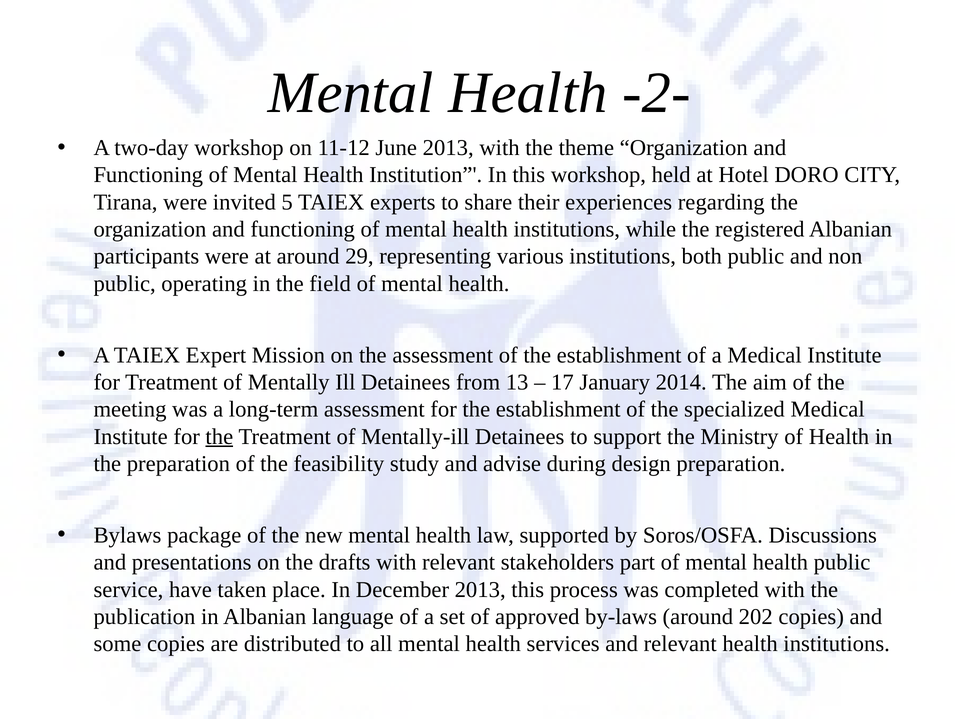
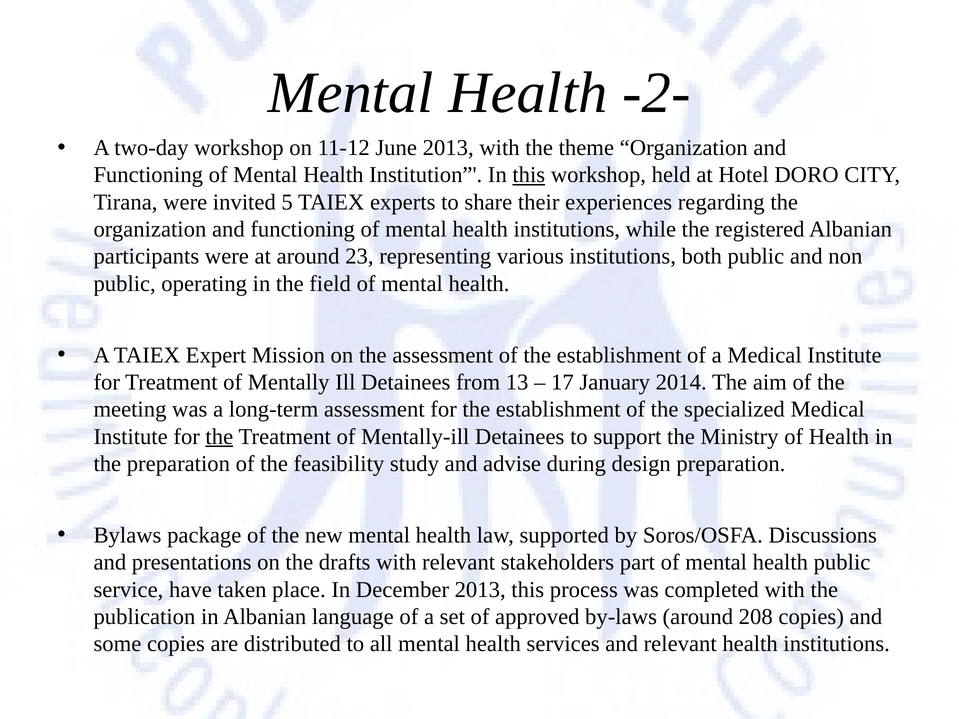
this at (529, 175) underline: none -> present
29: 29 -> 23
202: 202 -> 208
